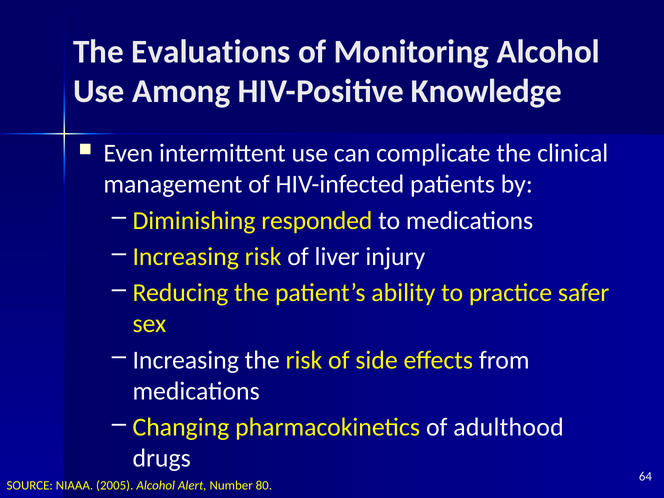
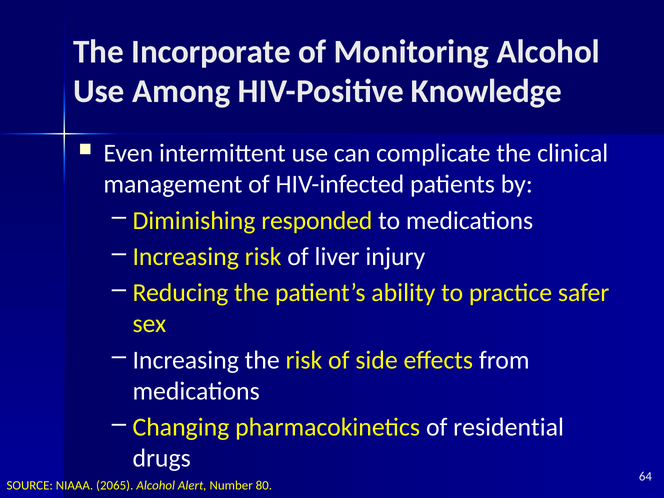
Evaluations: Evaluations -> Incorporate
adulthood: adulthood -> residential
2005: 2005 -> 2065
